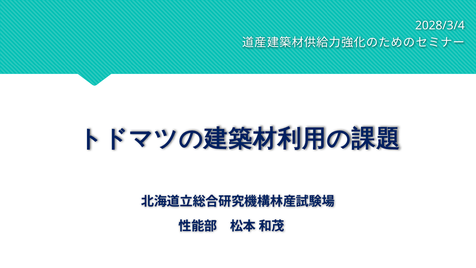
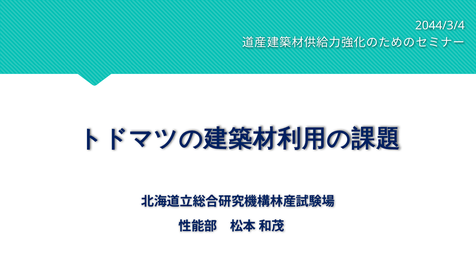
2028/3/4: 2028/3/4 -> 2044/3/4
